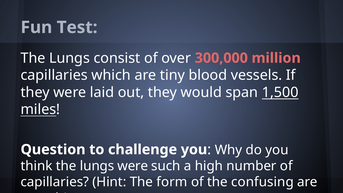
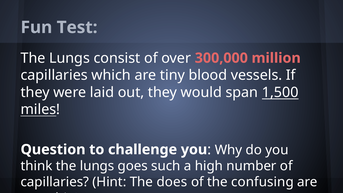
lungs were: were -> goes
form: form -> does
